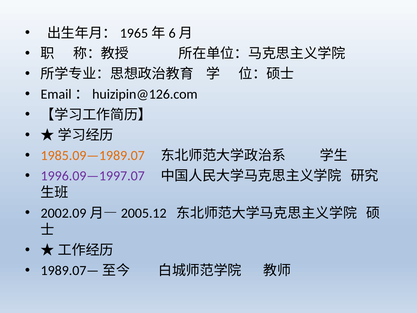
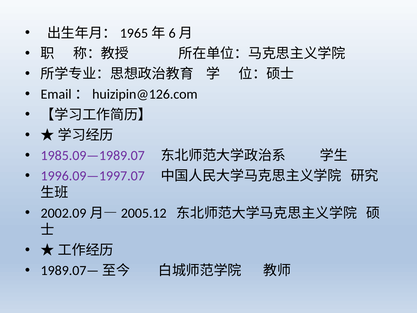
1985.09—1989.07 colour: orange -> purple
